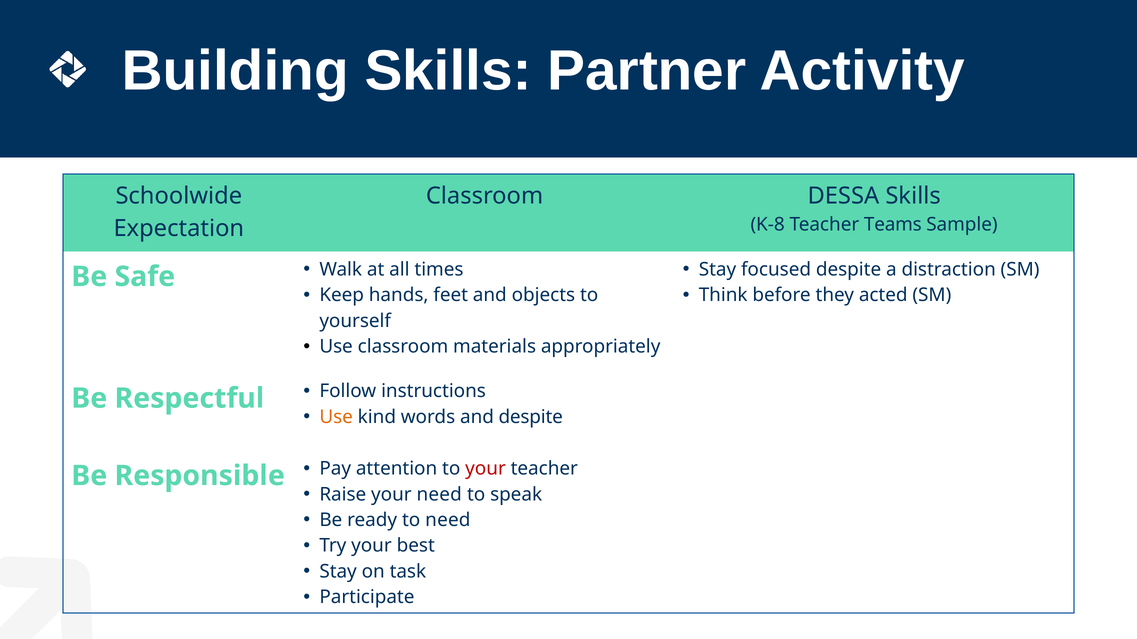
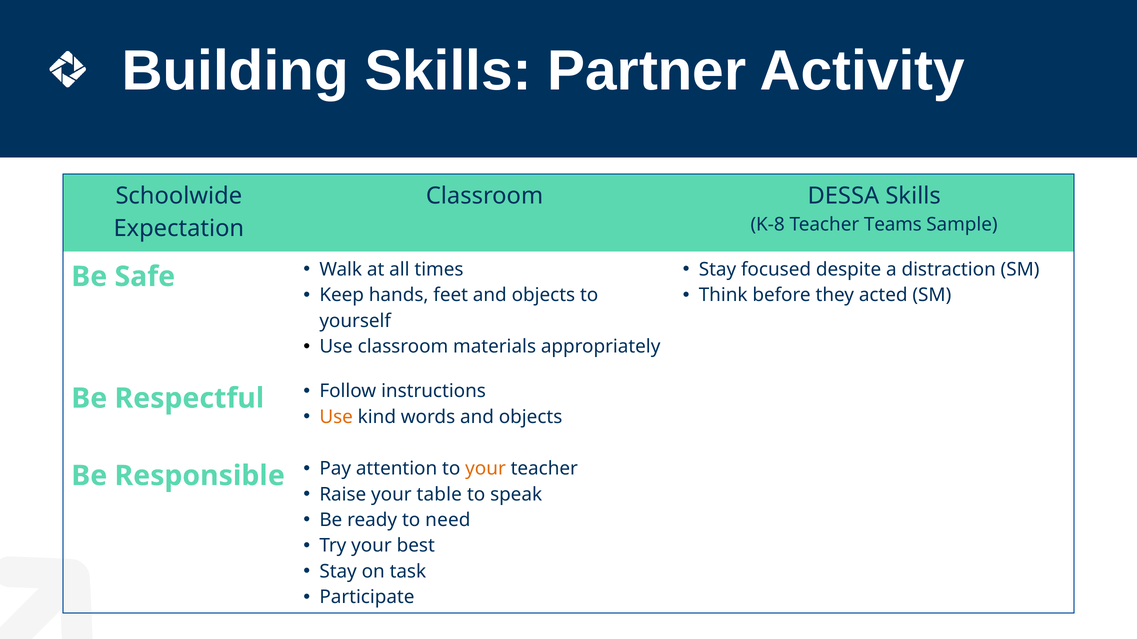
words and despite: despite -> objects
your at (486, 469) colour: red -> orange
your need: need -> table
